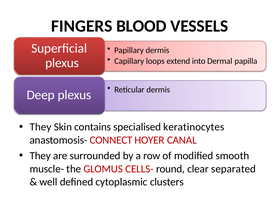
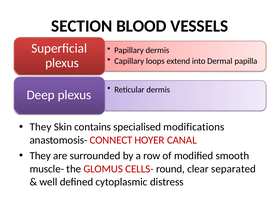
FINGERS: FINGERS -> SECTION
keratinocytes: keratinocytes -> modifications
clusters: clusters -> distress
